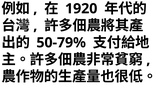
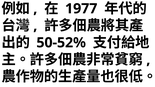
1920: 1920 -> 1977
50-79%: 50-79% -> 50-52%
